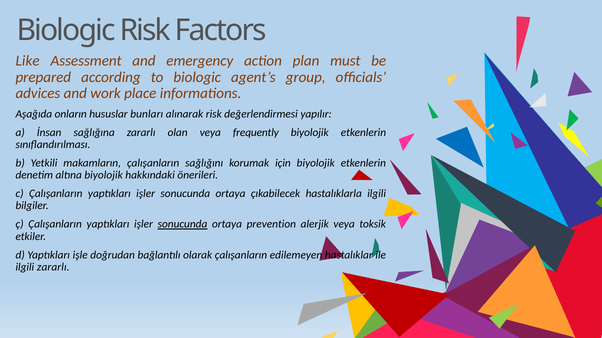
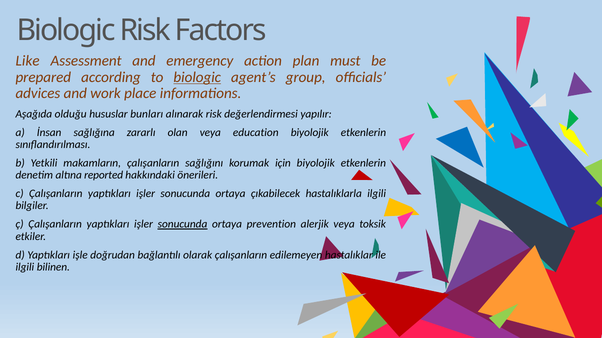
biologic at (197, 77) underline: none -> present
onların: onların -> olduğu
frequently: frequently -> education
altına biyolojik: biyolojik -> reported
ilgili zararlı: zararlı -> bilinen
